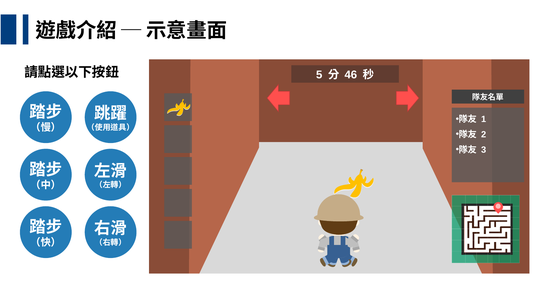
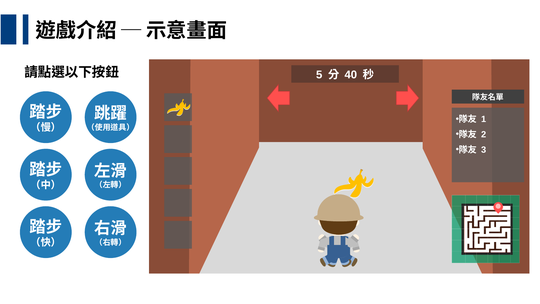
46: 46 -> 40
